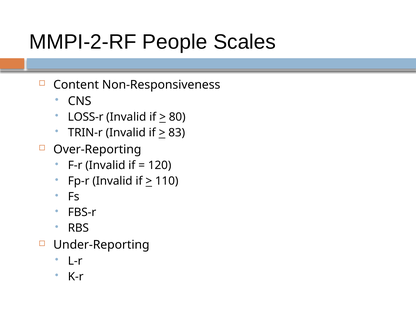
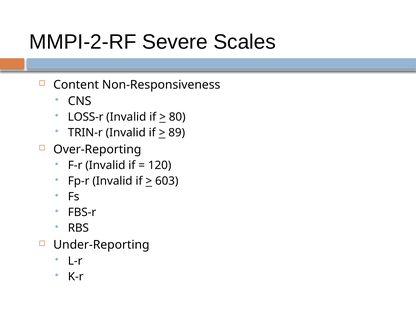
People: People -> Severe
83: 83 -> 89
110: 110 -> 603
